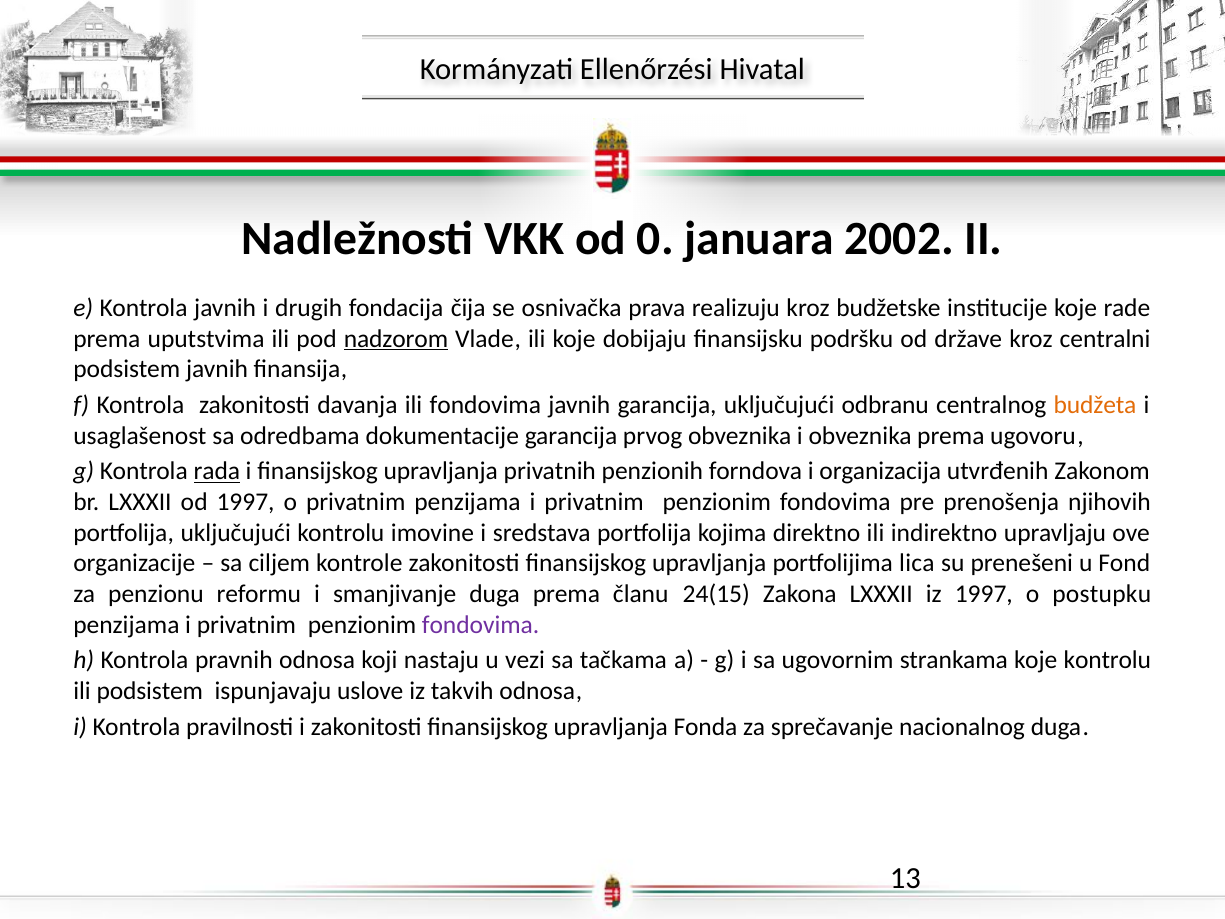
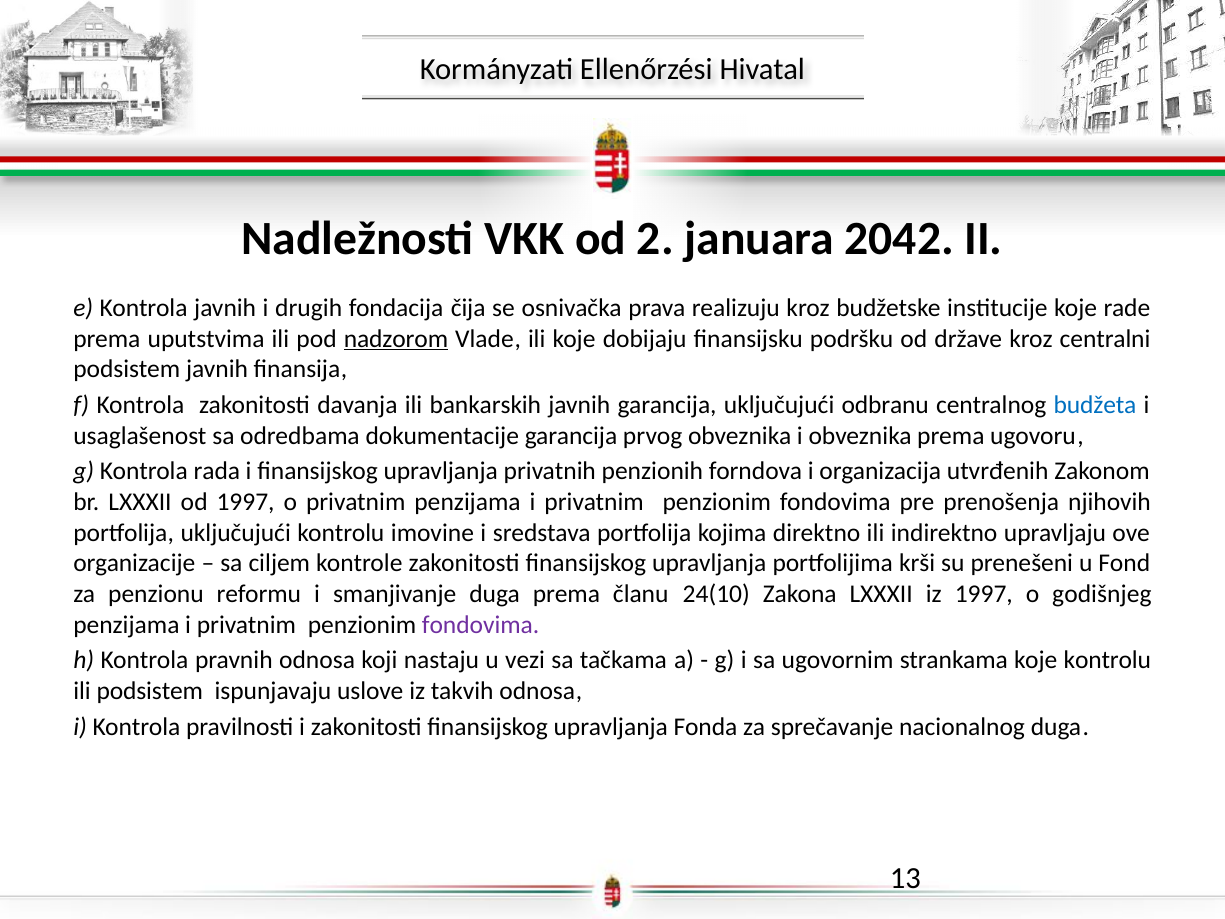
0: 0 -> 2
2002: 2002 -> 2042
ili fondovima: fondovima -> bankarskih
budžeta colour: orange -> blue
rada underline: present -> none
lica: lica -> krši
24(15: 24(15 -> 24(10
postupku: postupku -> godišnjeg
